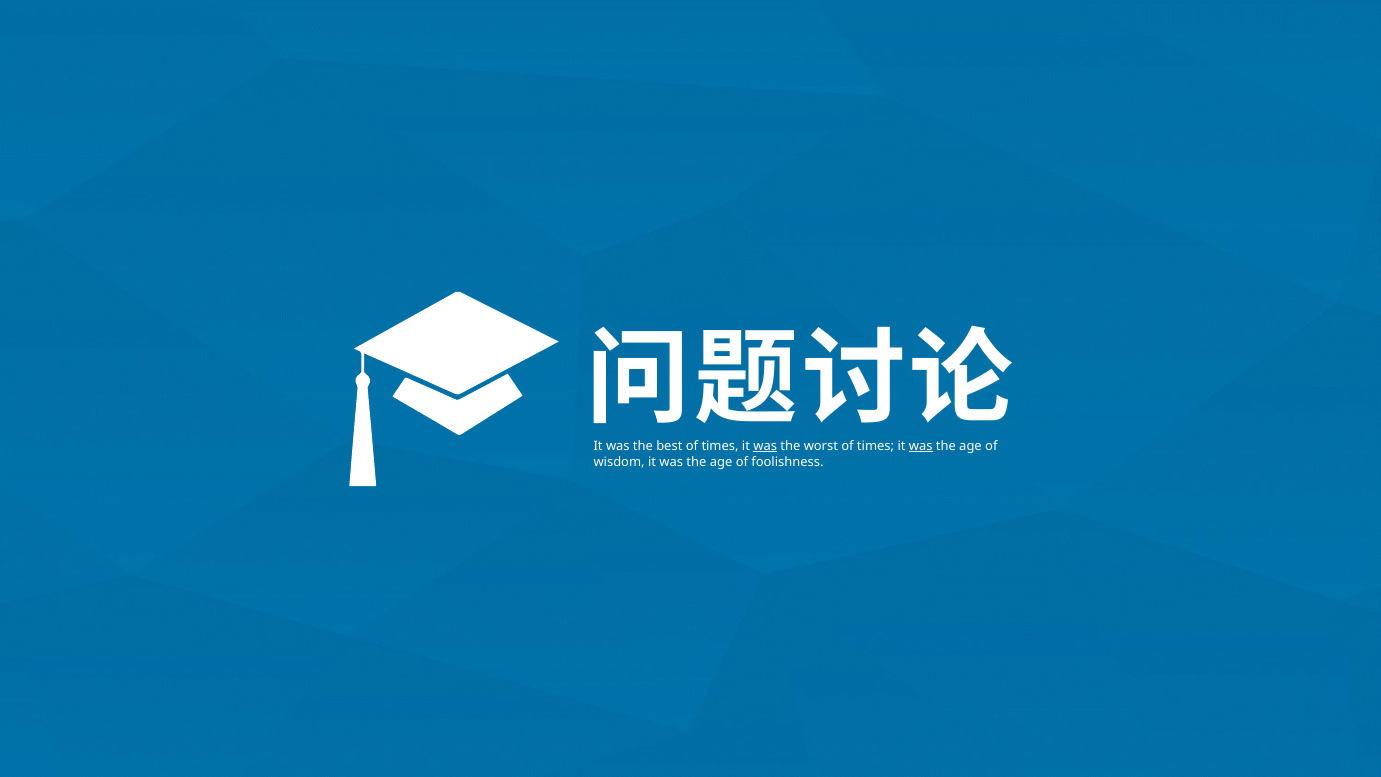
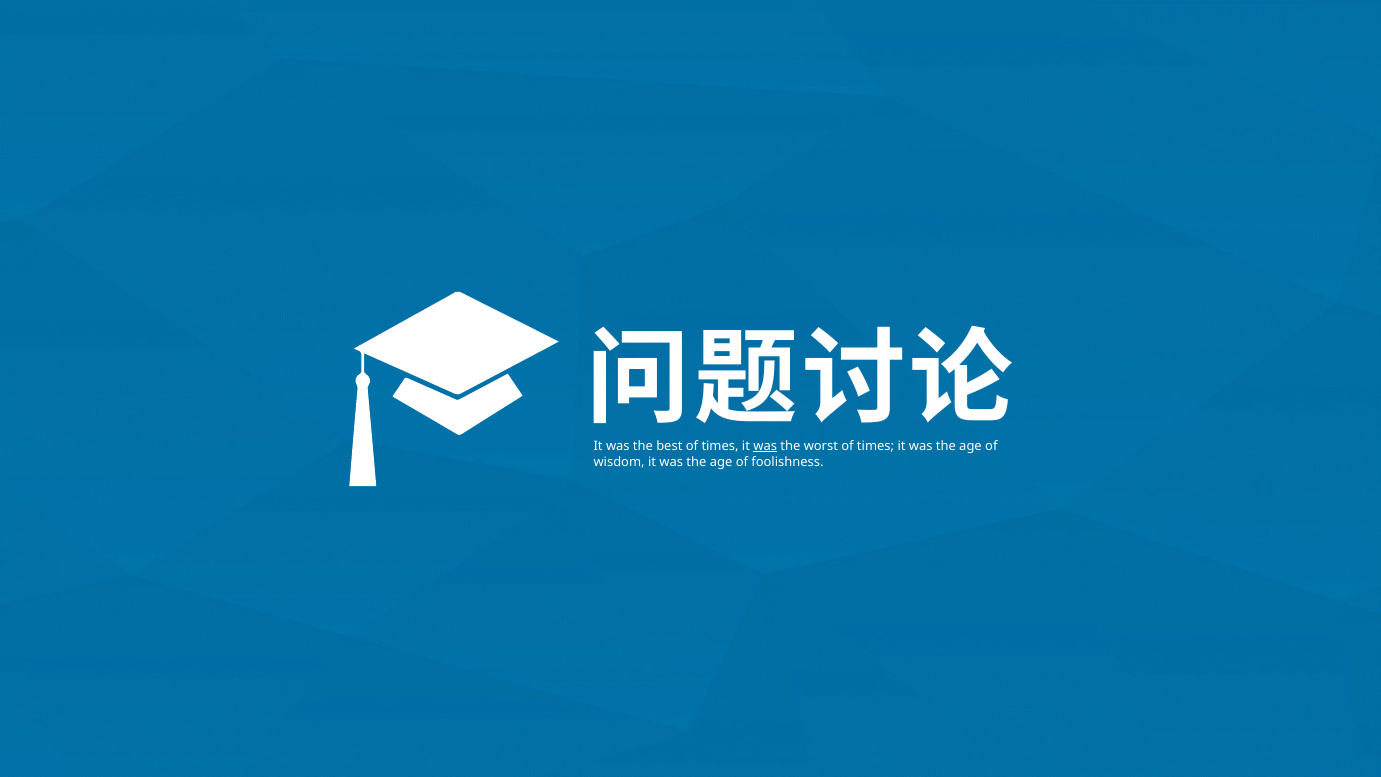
was at (921, 446) underline: present -> none
